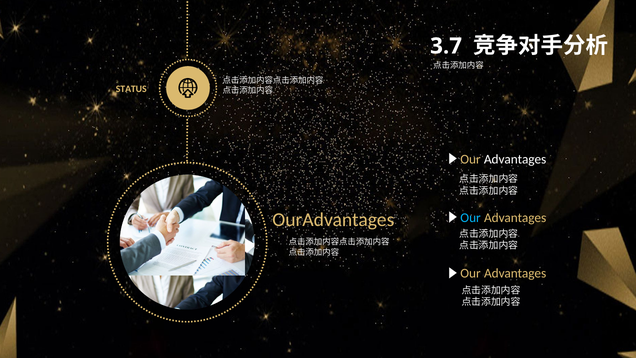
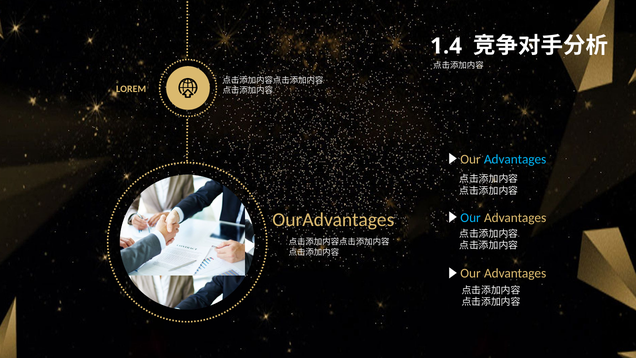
3.7: 3.7 -> 1.4
STATUS: STATUS -> LOREM
Advantages at (515, 159) colour: white -> light blue
